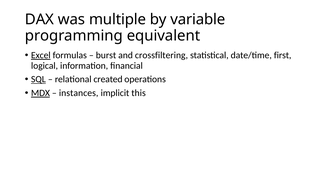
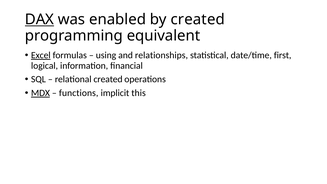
DAX underline: none -> present
multiple: multiple -> enabled
by variable: variable -> created
burst: burst -> using
crossfiltering: crossfiltering -> relationships
SQL underline: present -> none
instances: instances -> functions
